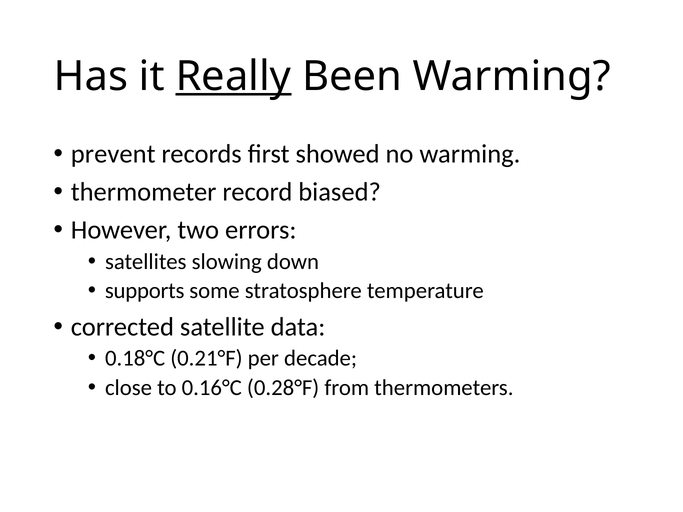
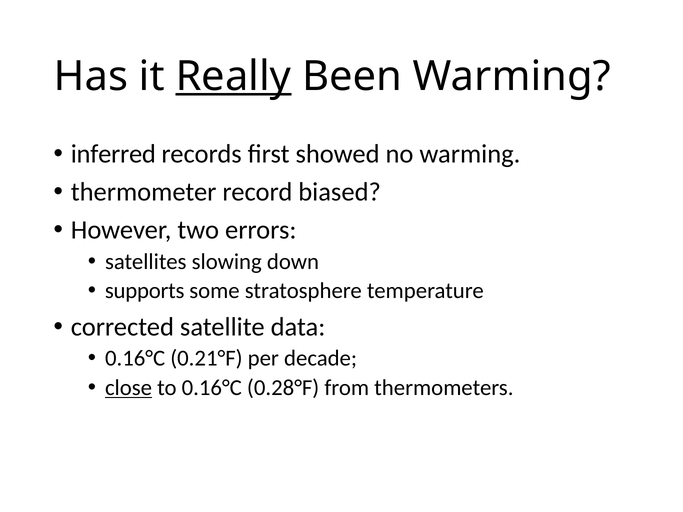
prevent: prevent -> inferred
0.18°C at (135, 359): 0.18°C -> 0.16°C
close underline: none -> present
